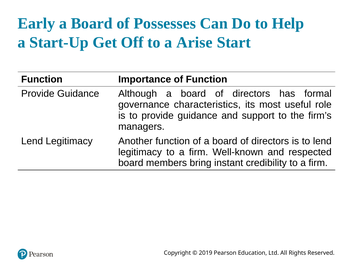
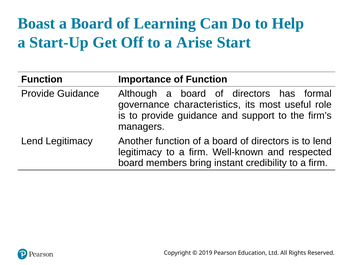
Early: Early -> Boast
Possesses: Possesses -> Learning
